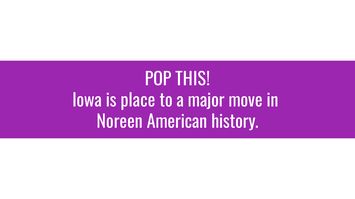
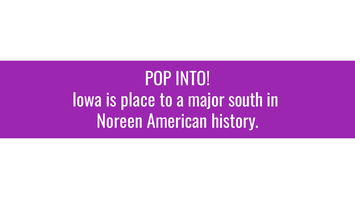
THIS: THIS -> INTO
move: move -> south
